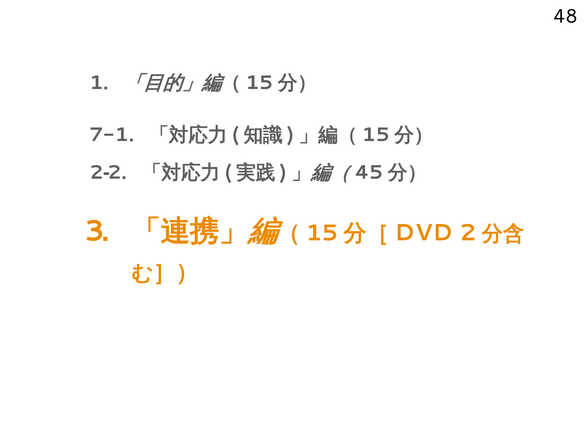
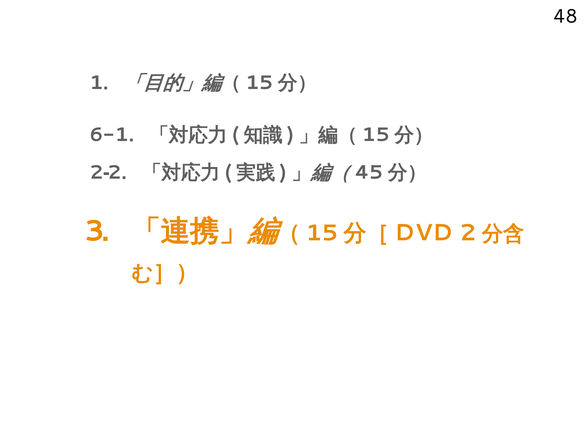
7-1: 7-1 -> 6-1
